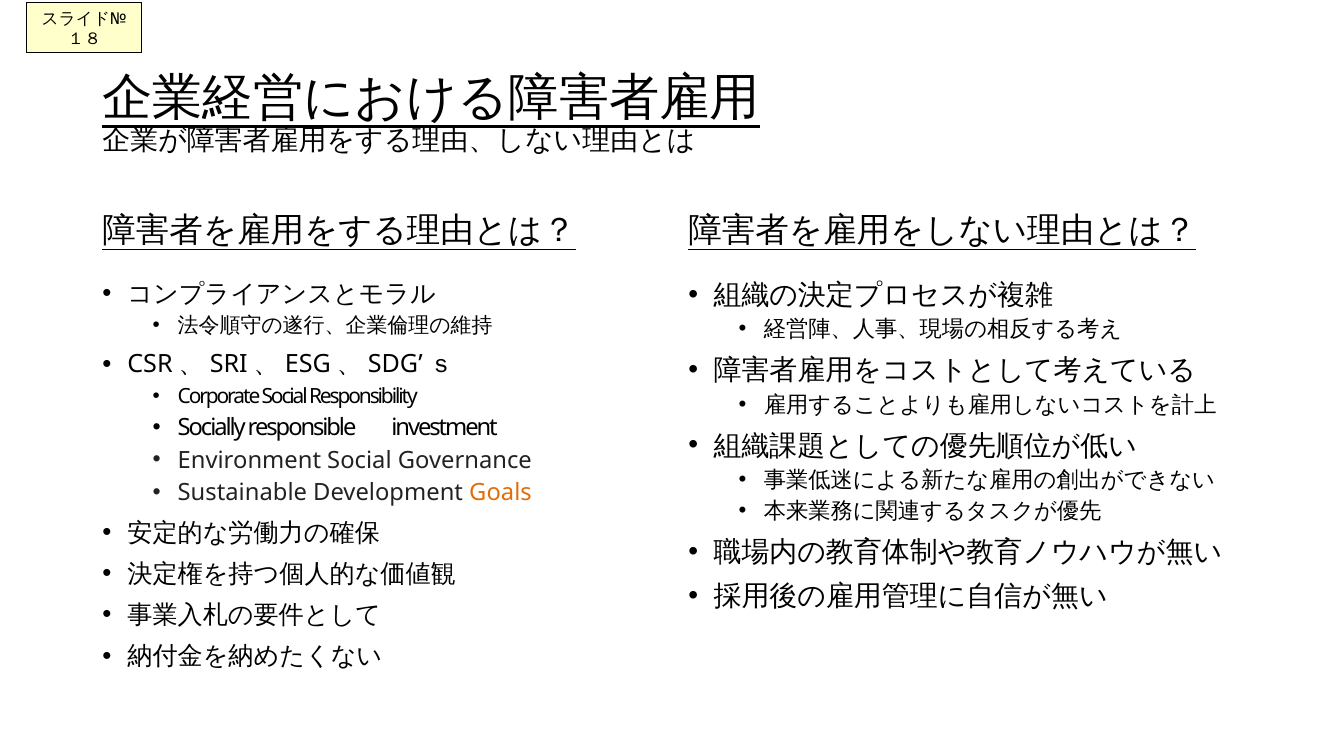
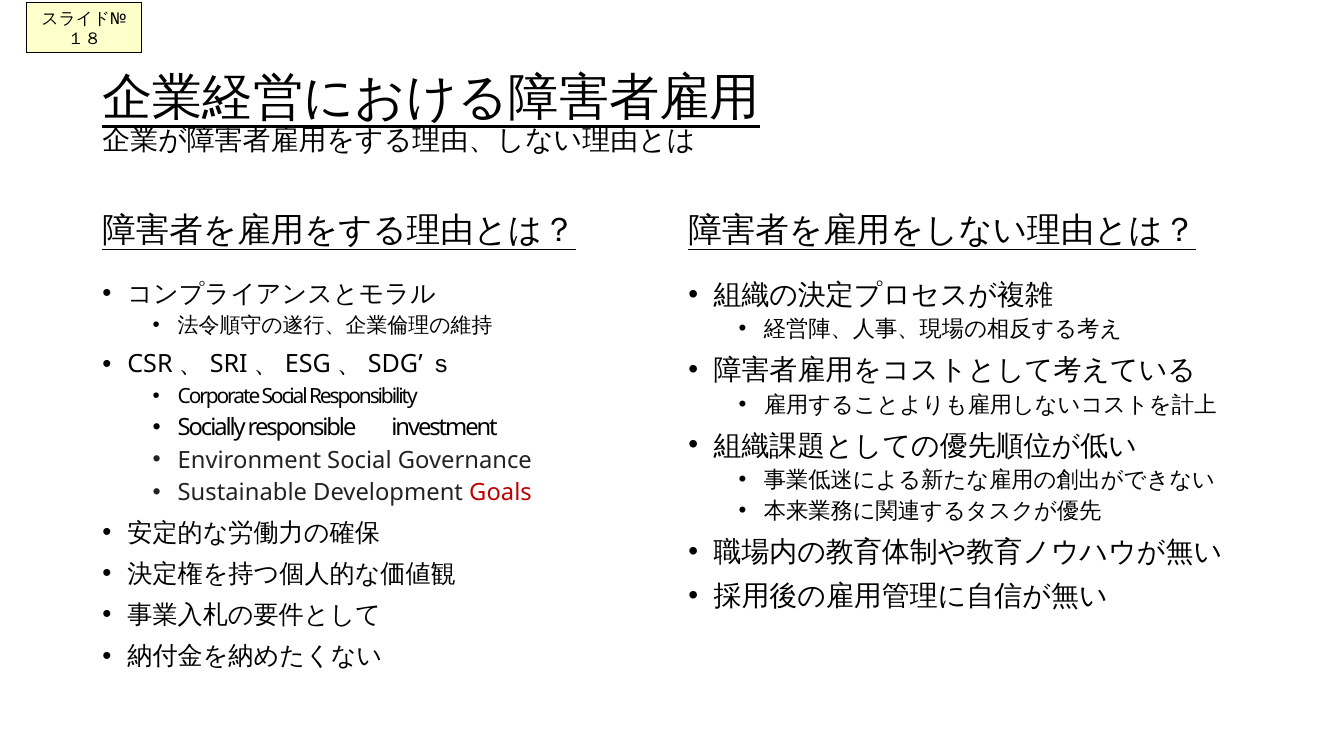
Goals colour: orange -> red
